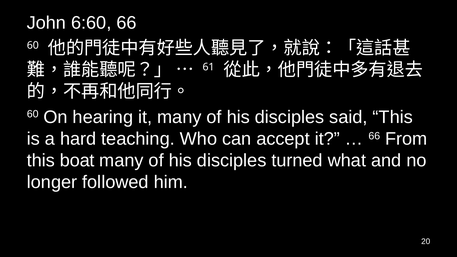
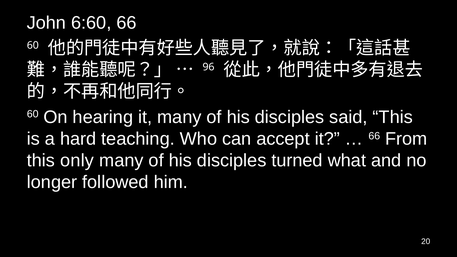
61: 61 -> 96
boat: boat -> only
